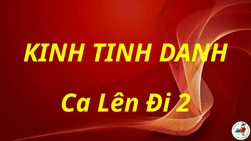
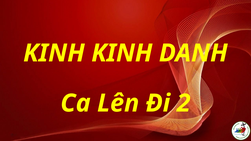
KINH TINH: TINH -> KINH
